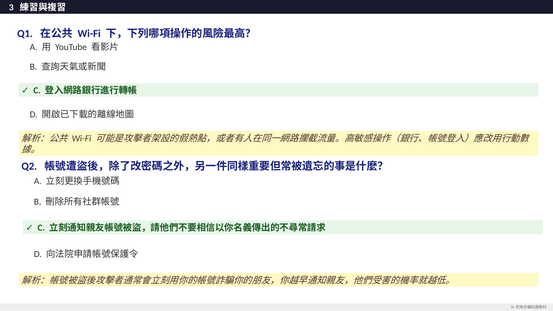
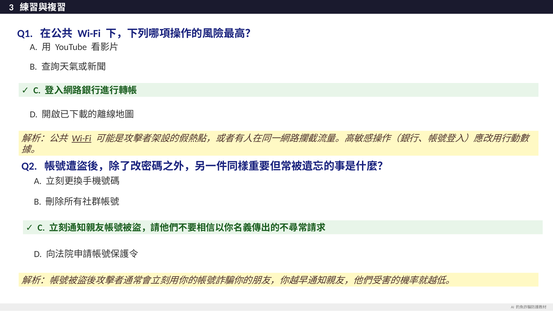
Wi-Fi at (82, 138) underline: none -> present
